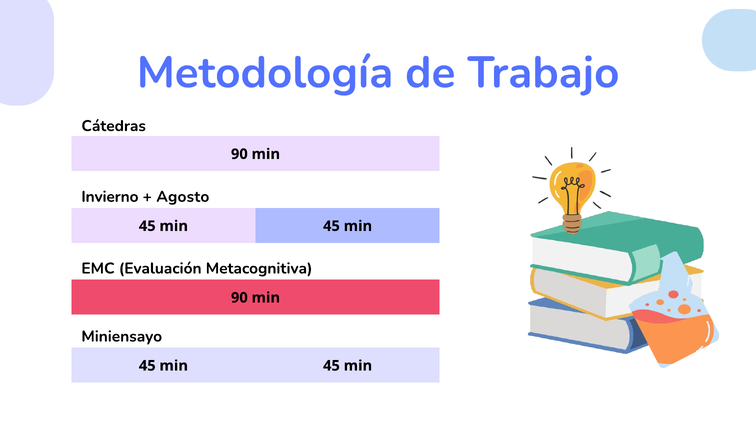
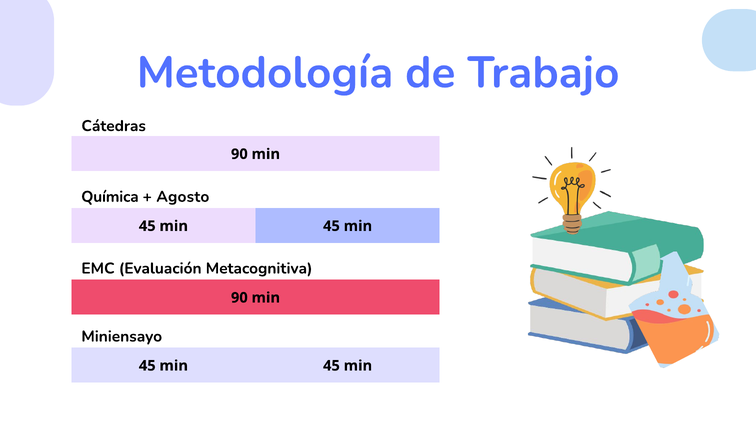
Invierno: Invierno -> Química
